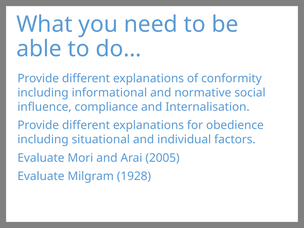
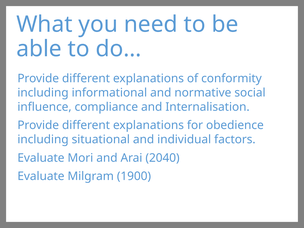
2005: 2005 -> 2040
1928: 1928 -> 1900
